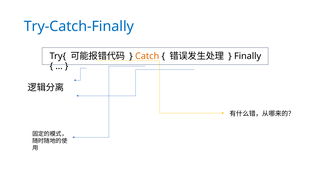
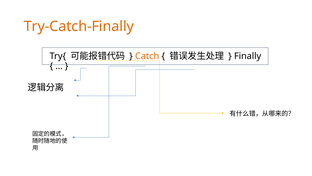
Try-Catch-Finally colour: blue -> orange
